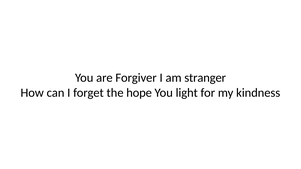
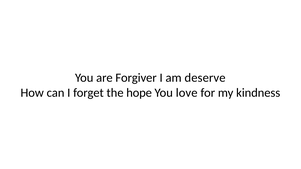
stranger: stranger -> deserve
light: light -> love
